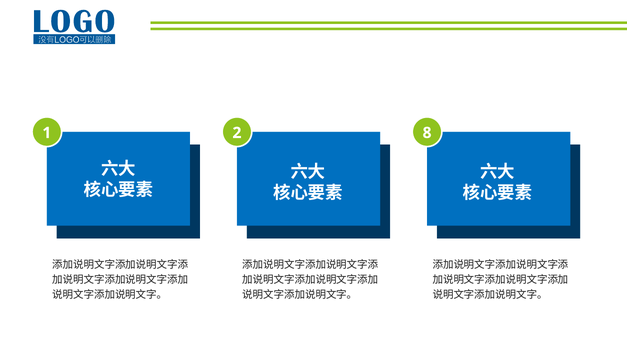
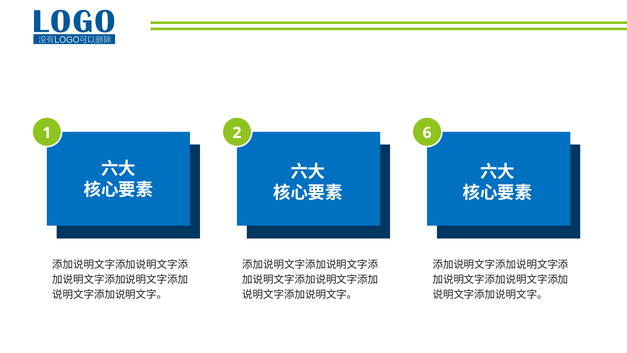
8: 8 -> 6
